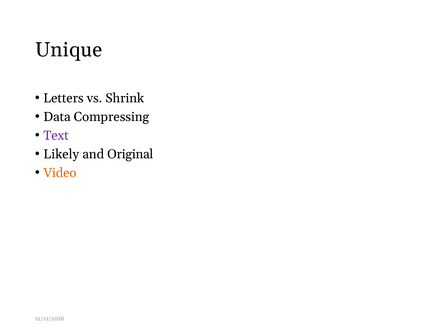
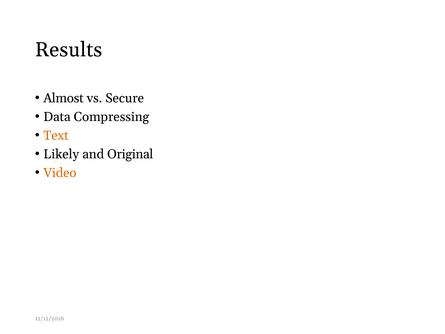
Unique: Unique -> Results
Letters: Letters -> Almost
Shrink: Shrink -> Secure
Text colour: purple -> orange
